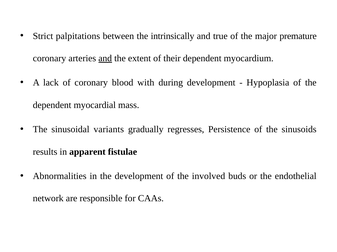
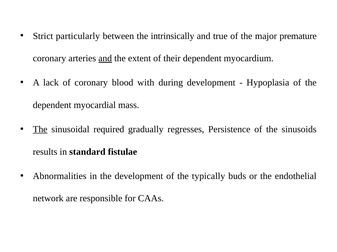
palpitations: palpitations -> particularly
The at (40, 130) underline: none -> present
variants: variants -> required
apparent: apparent -> standard
involved: involved -> typically
